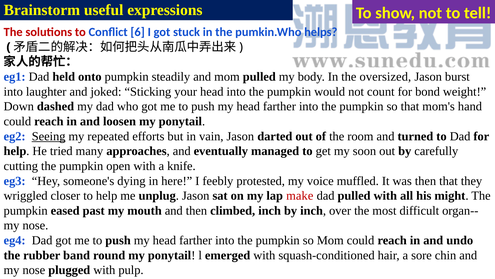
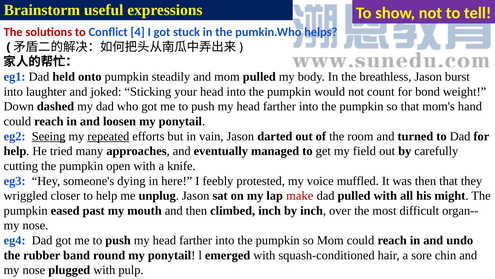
6: 6 -> 4
oversized: oversized -> breathless
repeated underline: none -> present
soon: soon -> field
